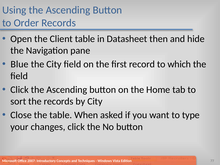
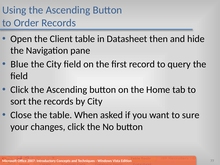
which: which -> query
type: type -> sure
